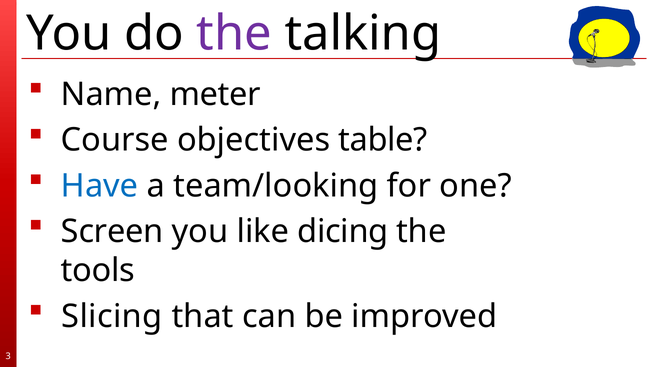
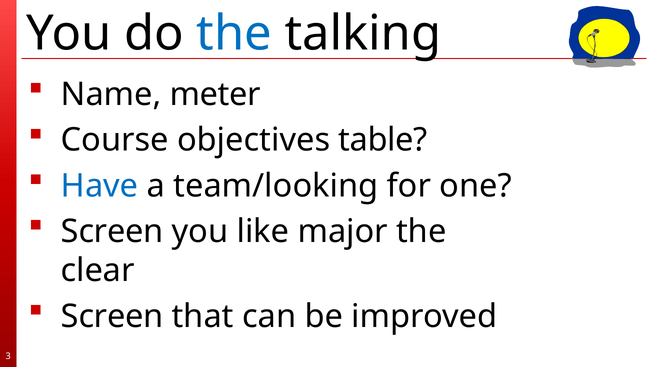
the at (234, 34) colour: purple -> blue
dicing: dicing -> major
tools: tools -> clear
Slicing at (112, 316): Slicing -> Screen
